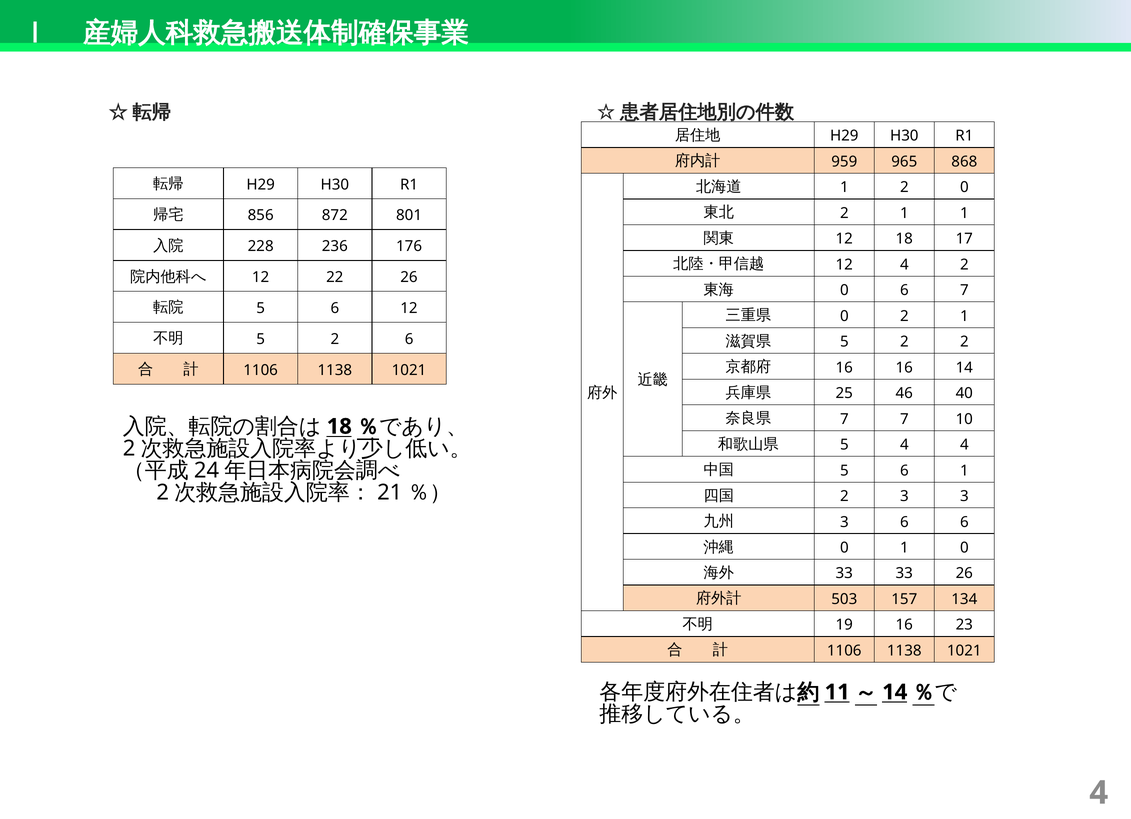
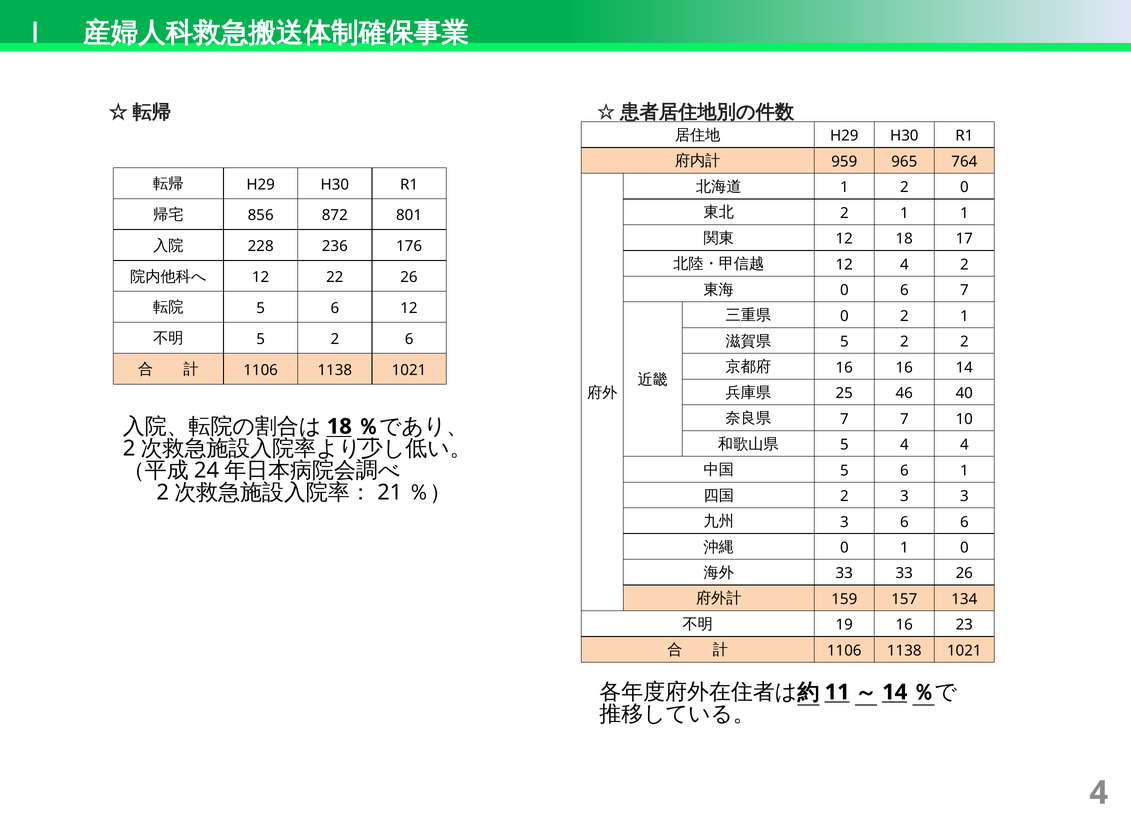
868: 868 -> 764
503: 503 -> 159
